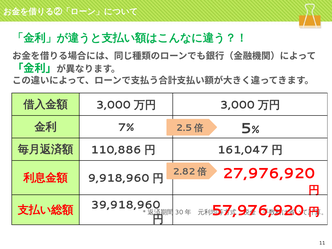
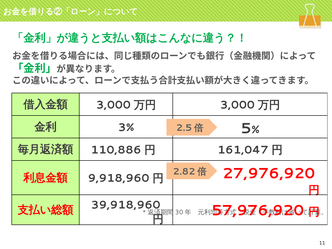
7%: 7% -> 3%
